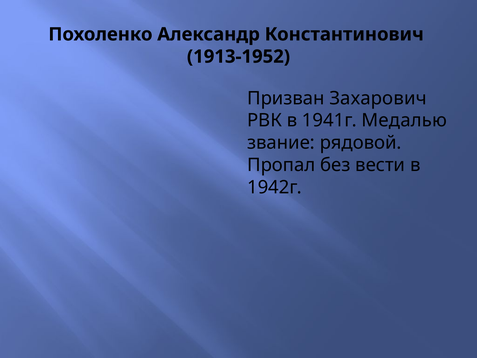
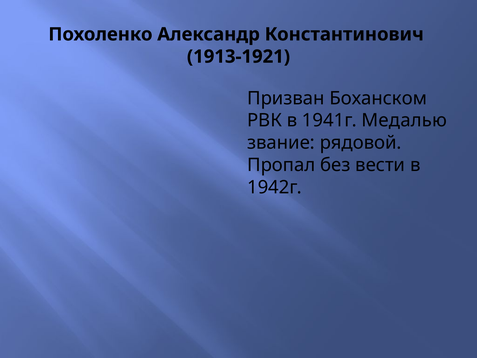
1913-1952: 1913-1952 -> 1913-1921
Захарович: Захарович -> Боханском
